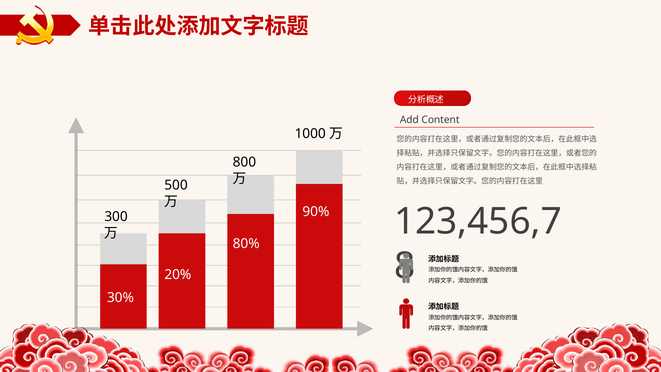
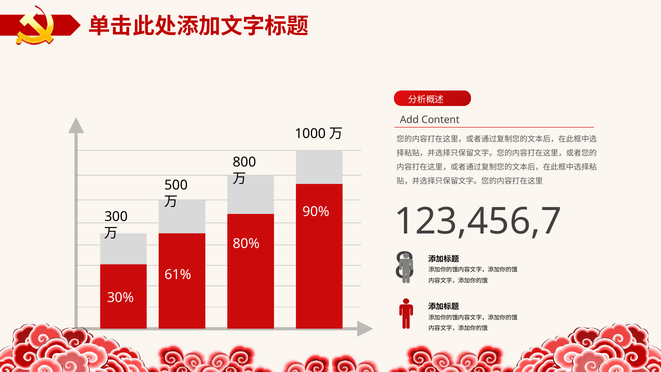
20%: 20% -> 61%
